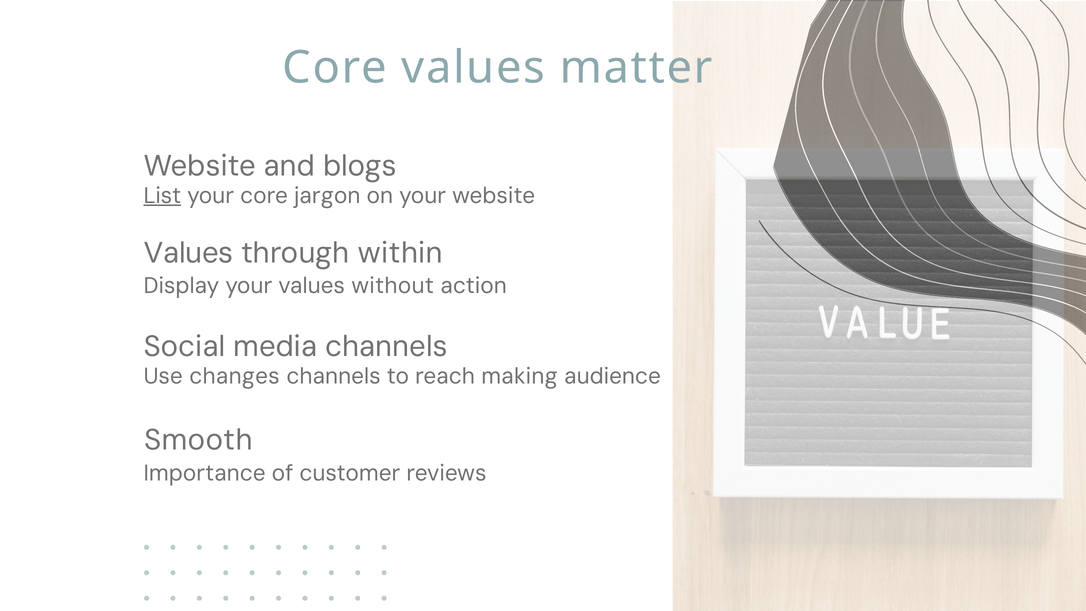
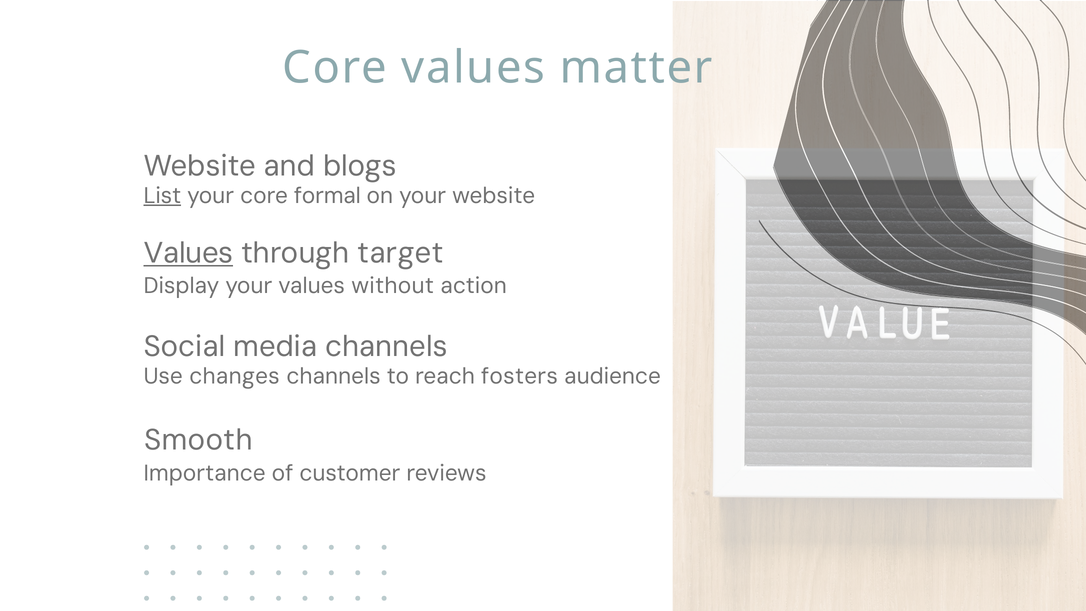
jargon: jargon -> formal
Values at (189, 253) underline: none -> present
within: within -> target
making: making -> fosters
